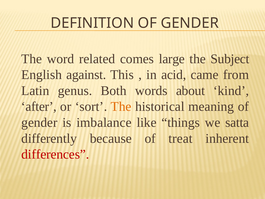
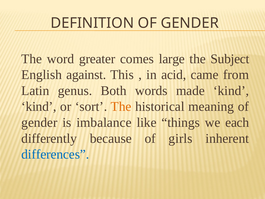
related: related -> greater
about: about -> made
after at (39, 106): after -> kind
satta: satta -> each
treat: treat -> girls
differences colour: red -> blue
